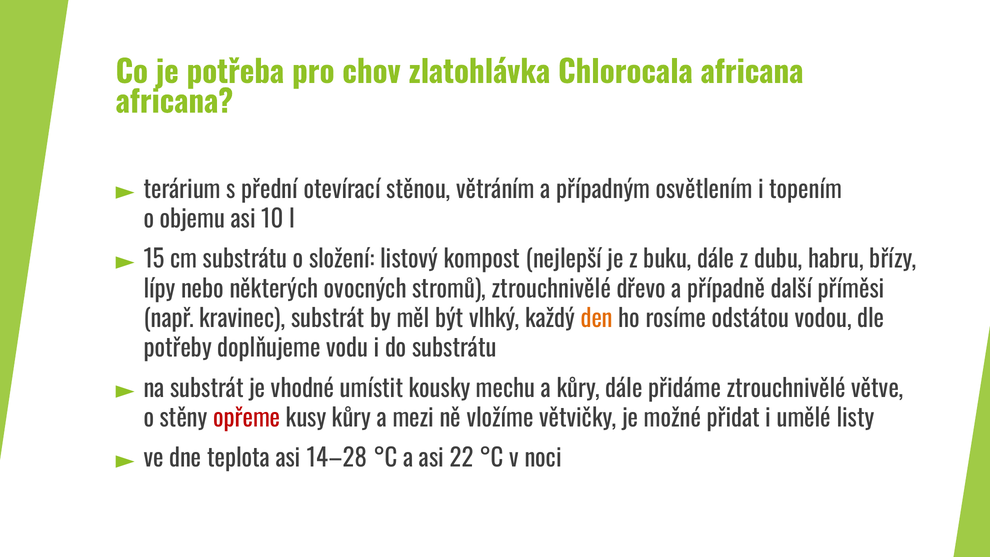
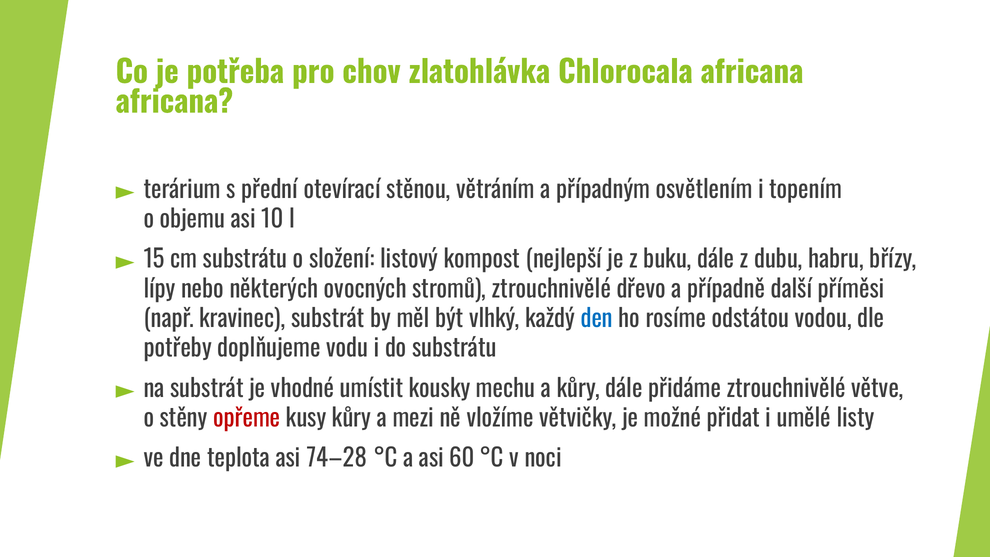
den colour: orange -> blue
14–28: 14–28 -> 74–28
22: 22 -> 60
